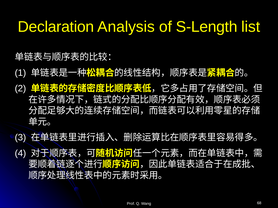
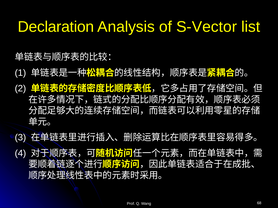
S-Length: S-Length -> S-Vector
